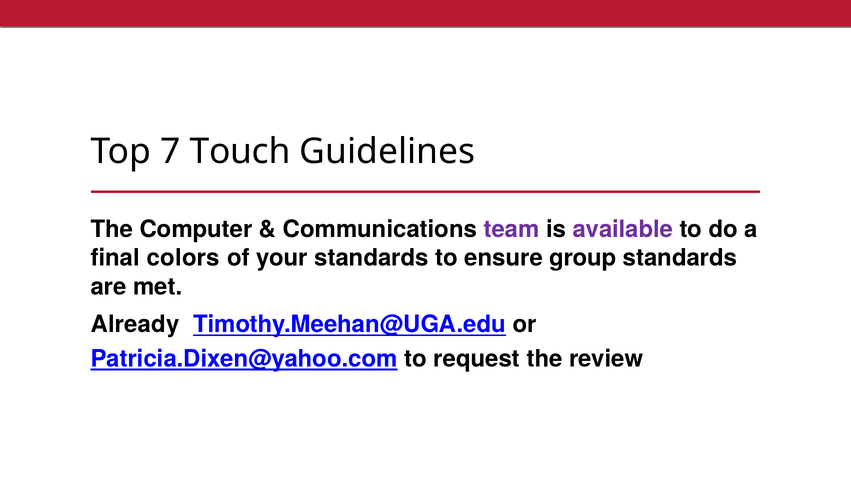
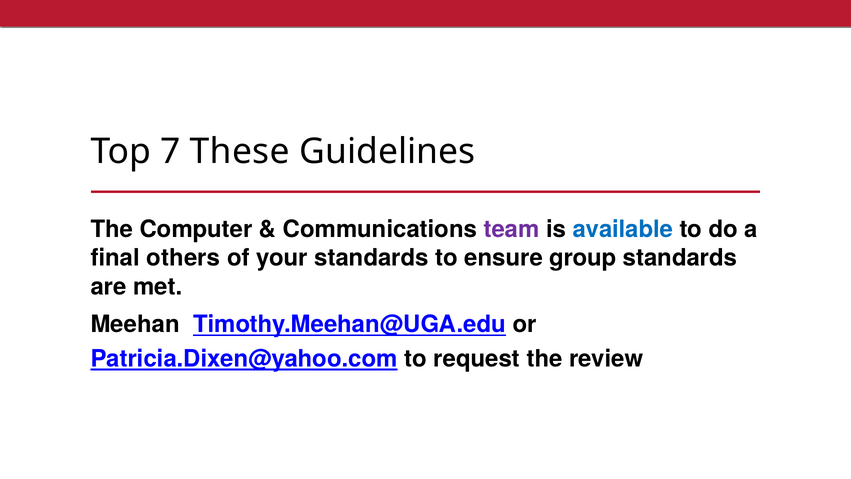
Touch: Touch -> These
available colour: purple -> blue
colors: colors -> others
Already: Already -> Meehan
